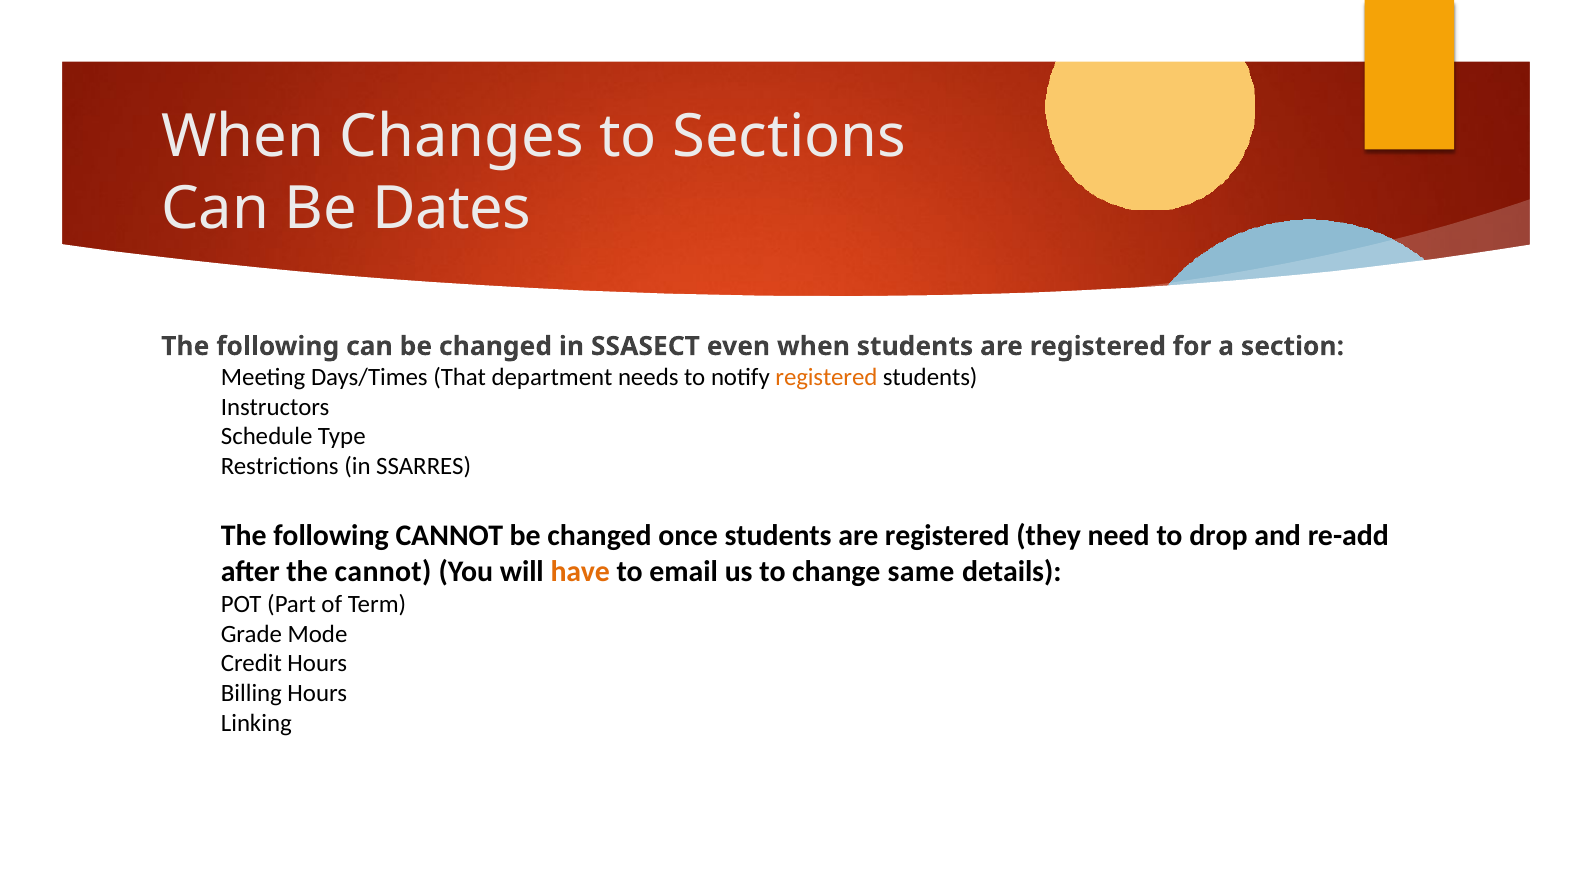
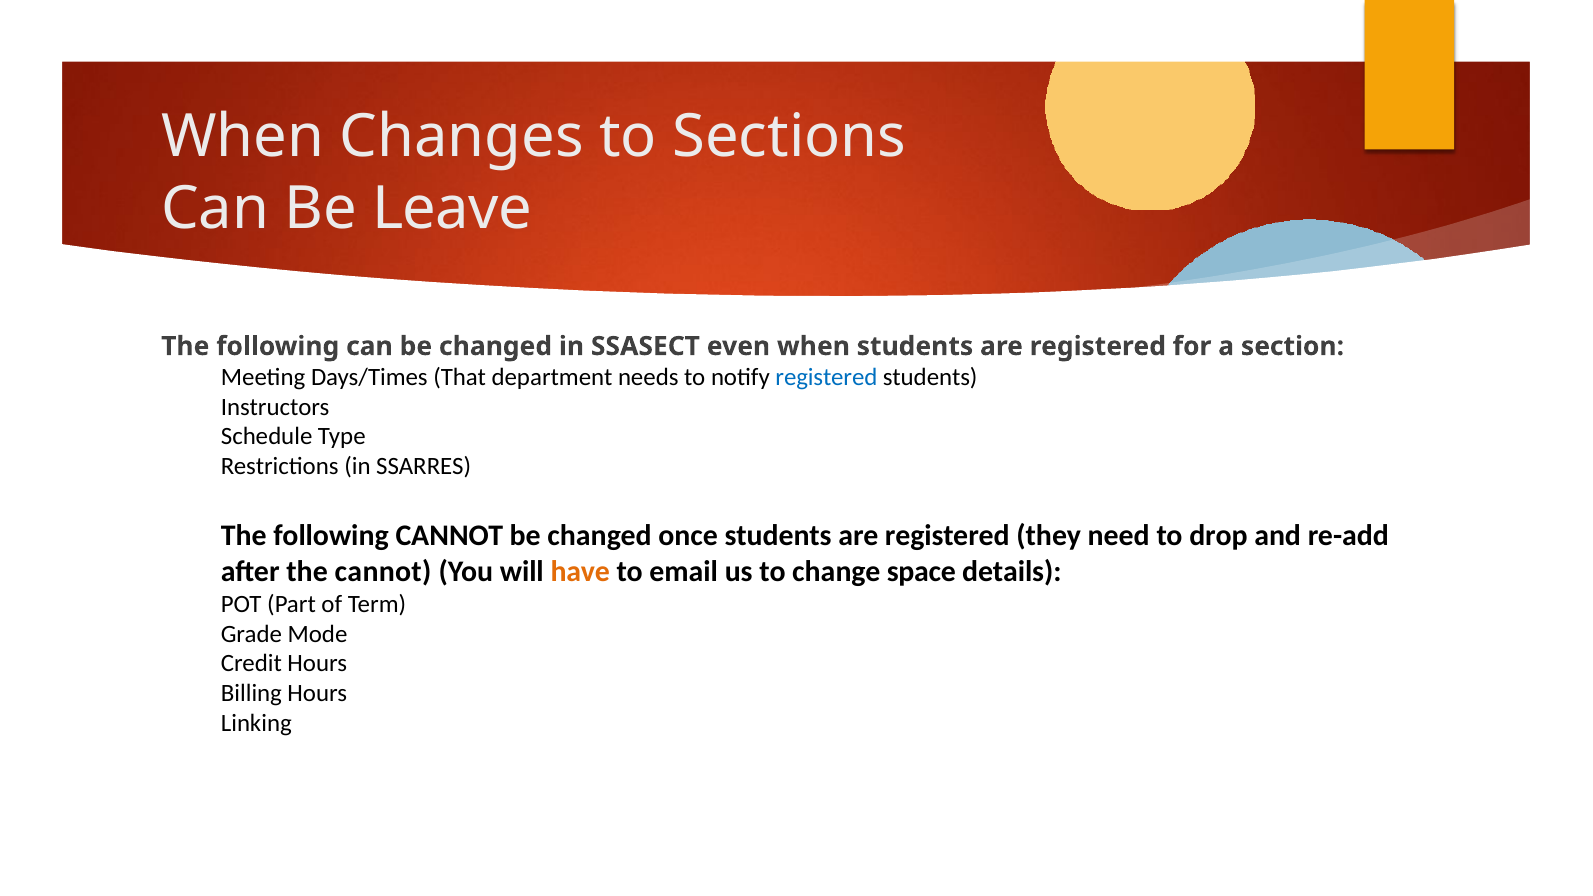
Dates: Dates -> Leave
registered at (826, 377) colour: orange -> blue
same: same -> space
